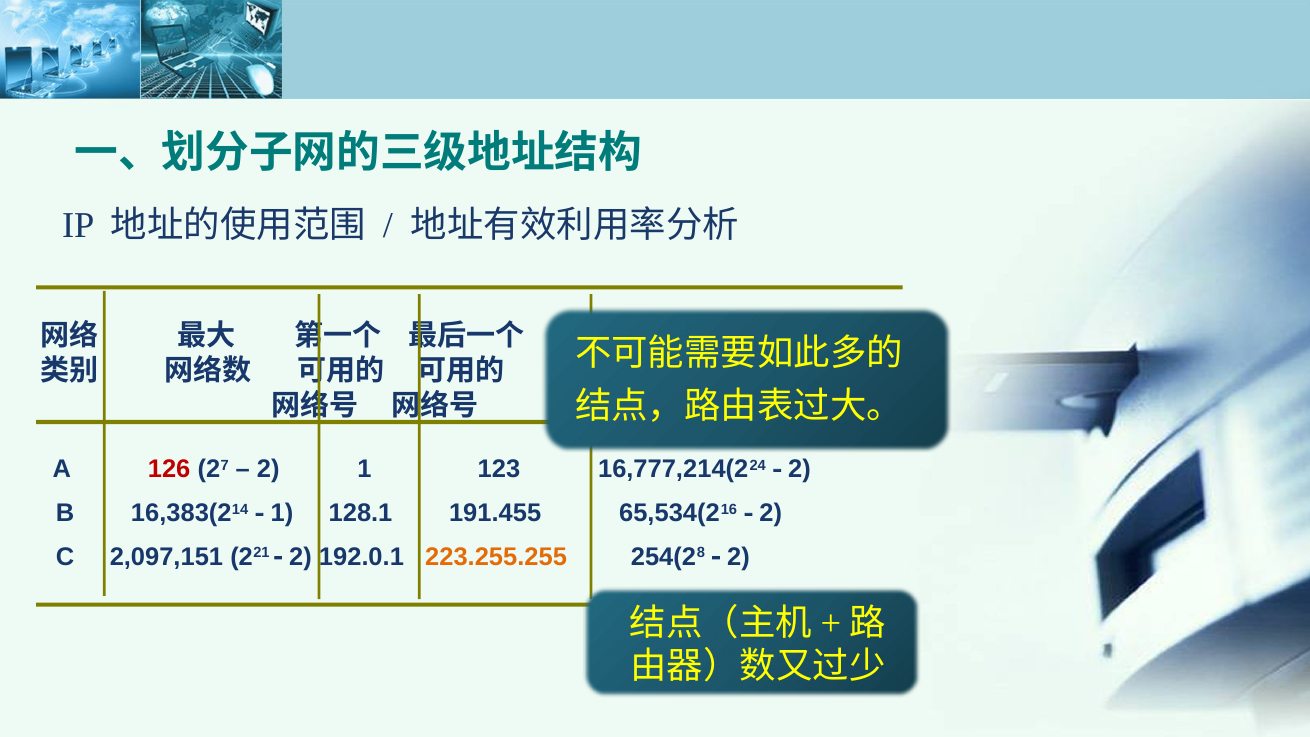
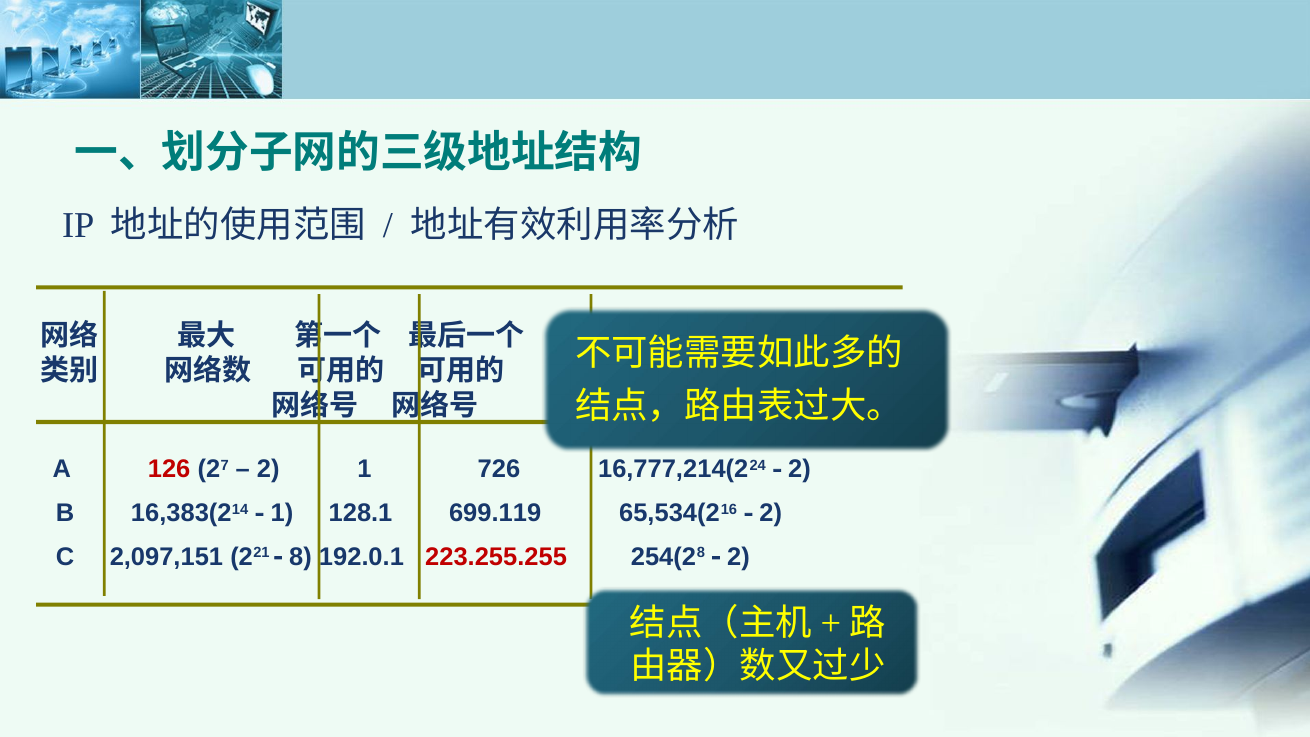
123: 123 -> 726
191.455: 191.455 -> 699.119
2 at (300, 557): 2 -> 8
223.255.255 colour: orange -> red
